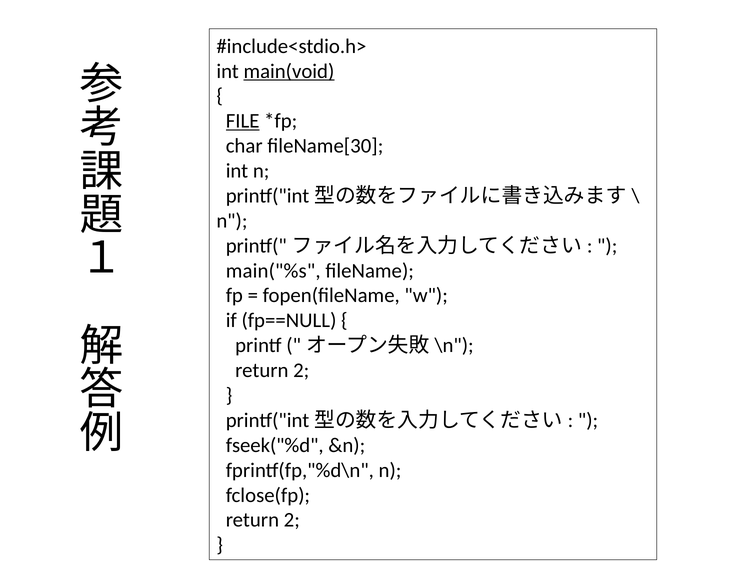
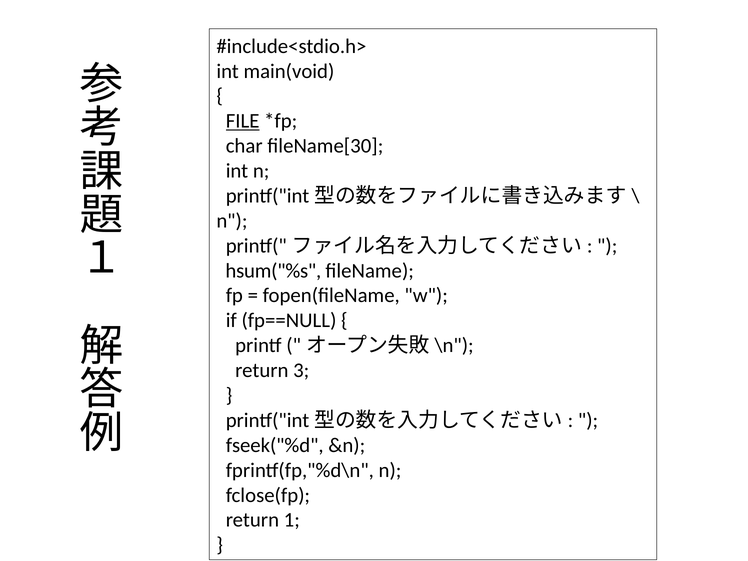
main(void underline: present -> none
main("%s: main("%s -> hsum("%s
2 at (301, 370): 2 -> 3
2 at (292, 520): 2 -> 1
